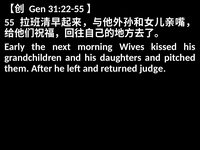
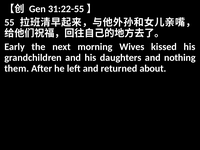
pitched: pitched -> nothing
judge: judge -> about
